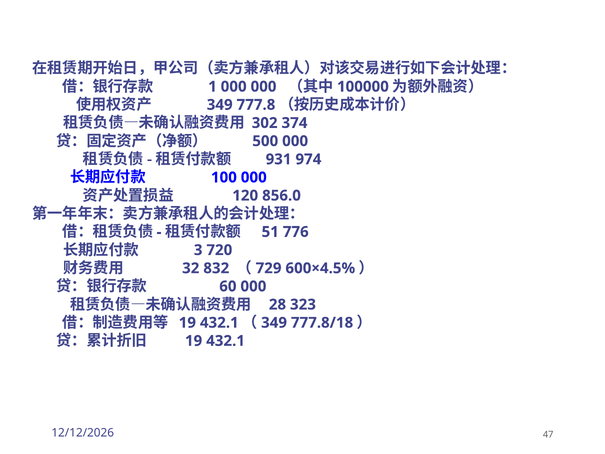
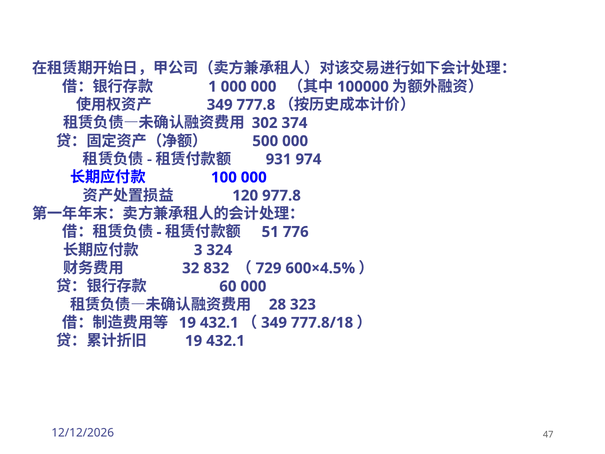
856.0: 856.0 -> 977.8
720: 720 -> 324
